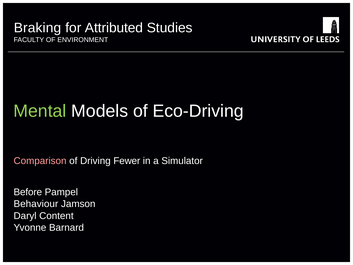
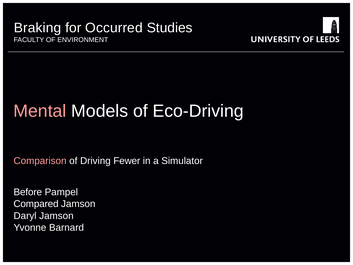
Attributed: Attributed -> Occurred
Mental colour: light green -> pink
Behaviour: Behaviour -> Compared
Daryl Content: Content -> Jamson
